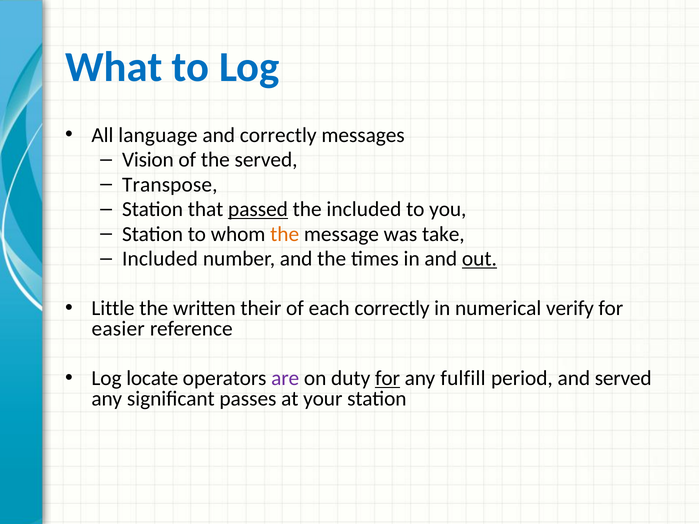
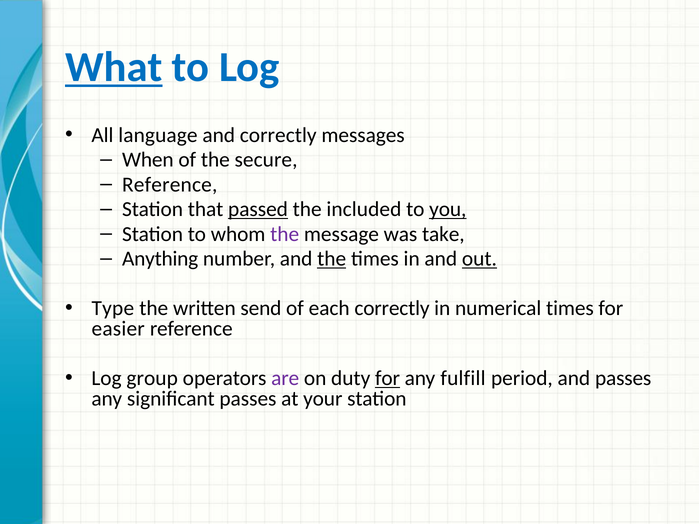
What underline: none -> present
Vision: Vision -> When
the served: served -> secure
Transpose at (170, 185): Transpose -> Reference
you underline: none -> present
the at (285, 234) colour: orange -> purple
Included at (160, 259): Included -> Anything
the at (332, 259) underline: none -> present
Little: Little -> Type
their: their -> send
numerical verify: verify -> times
locate: locate -> group
and served: served -> passes
